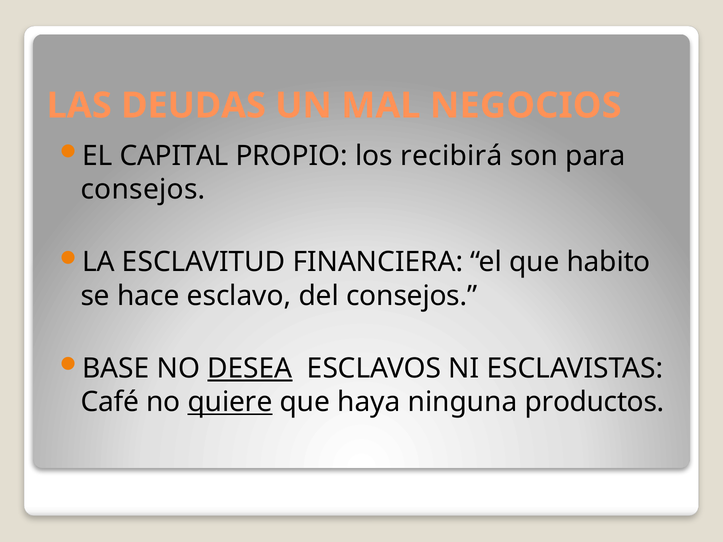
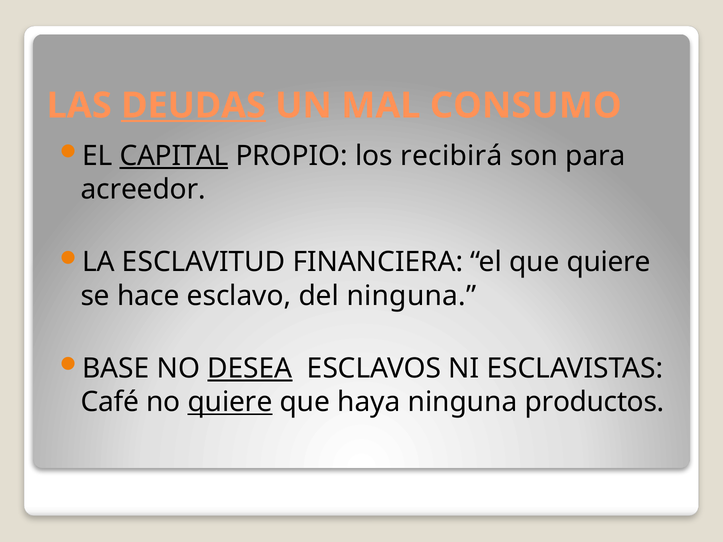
DEUDAS underline: none -> present
NEGOCIOS: NEGOCIOS -> CONSUMO
CAPITAL underline: none -> present
consejos at (143, 190): consejos -> acreedor
que habito: habito -> quiere
del consejos: consejos -> ninguna
